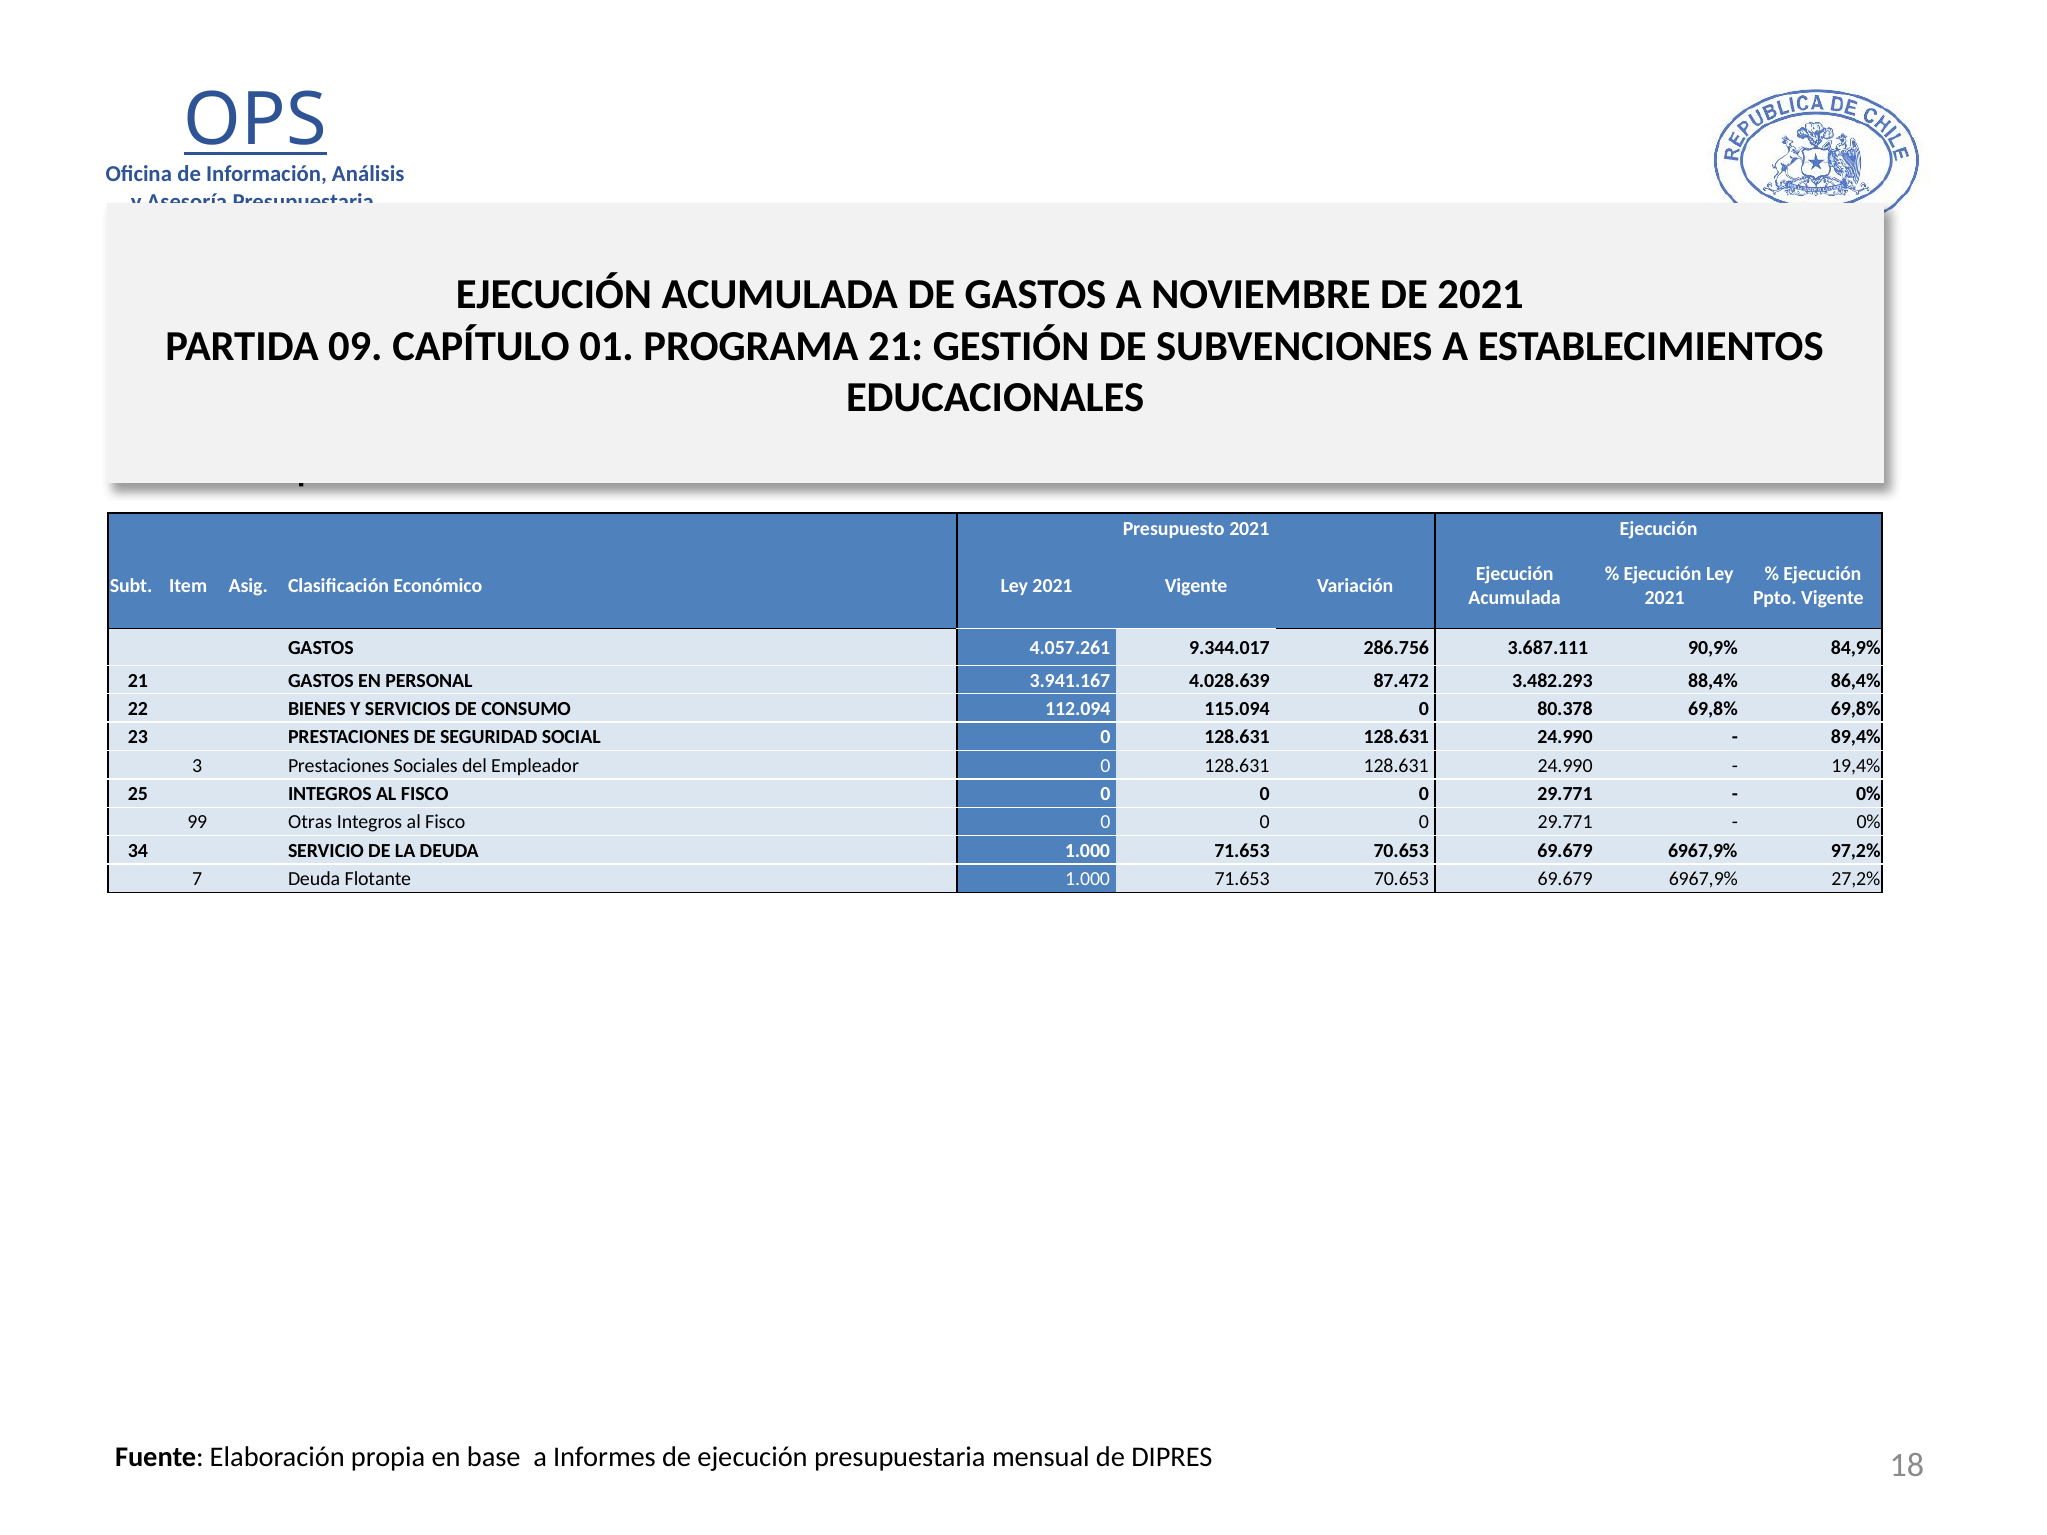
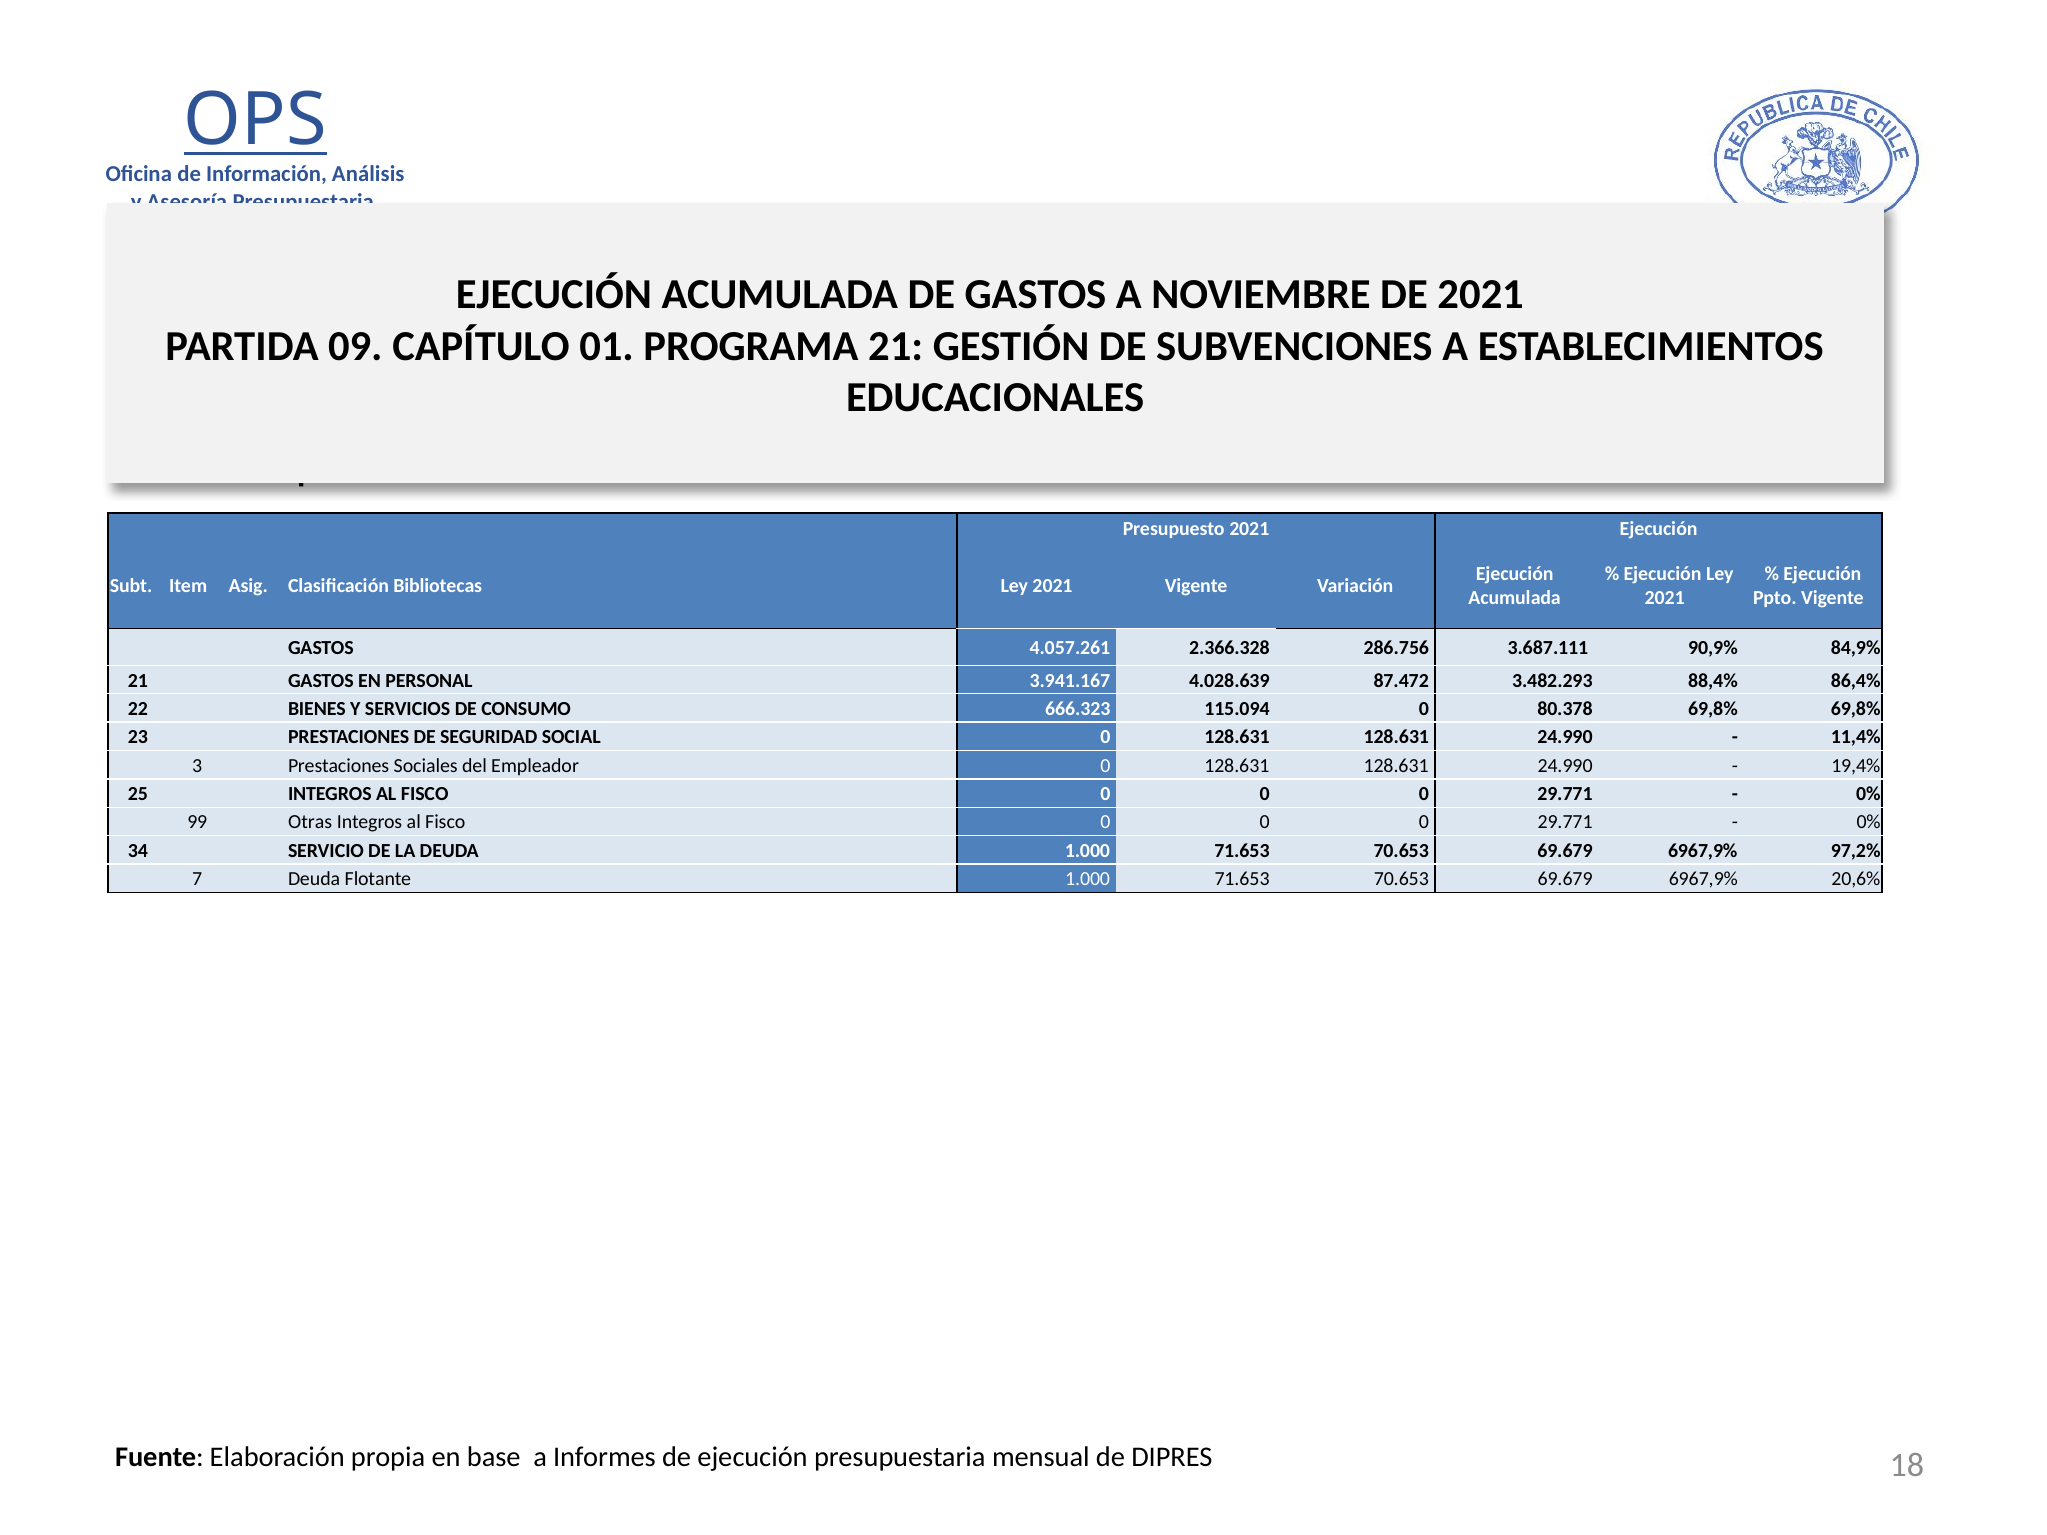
Económico: Económico -> Bibliotecas
9.344.017: 9.344.017 -> 2.366.328
112.094: 112.094 -> 666.323
89,4%: 89,4% -> 11,4%
27,2%: 27,2% -> 20,6%
